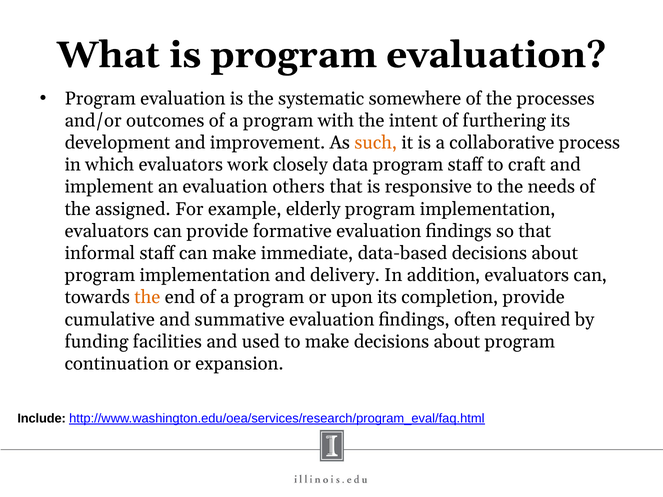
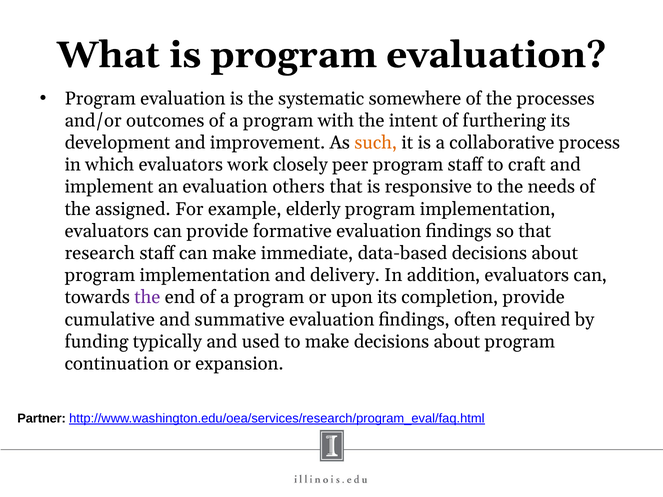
data: data -> peer
informal: informal -> research
the at (147, 298) colour: orange -> purple
facilities: facilities -> typically
Include: Include -> Partner
